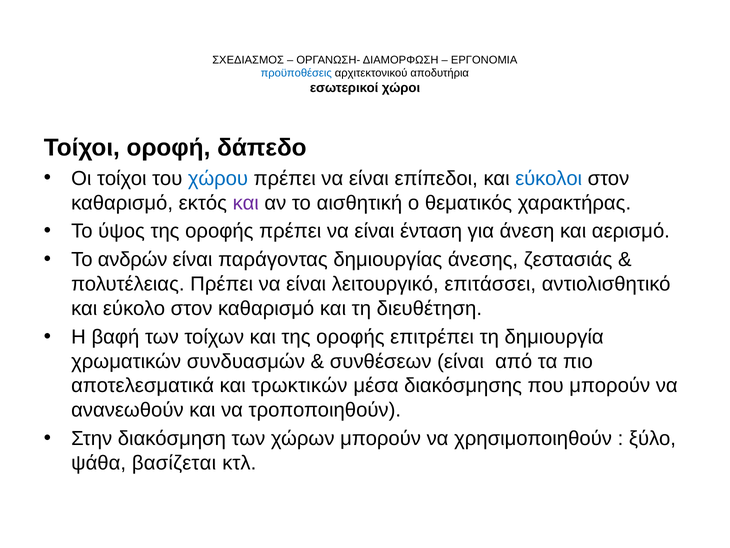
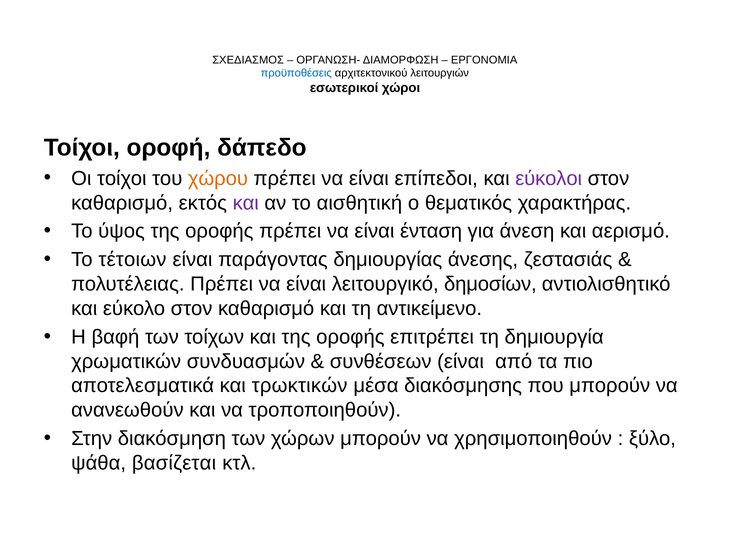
αποδυτήρια: αποδυτήρια -> λειτουργιών
χώρου colour: blue -> orange
εύκολοι colour: blue -> purple
ανδρών: ανδρών -> τέτοιων
επιτάσσει: επιτάσσει -> δημοσίων
διευθέτηση: διευθέτηση -> αντικείμενο
